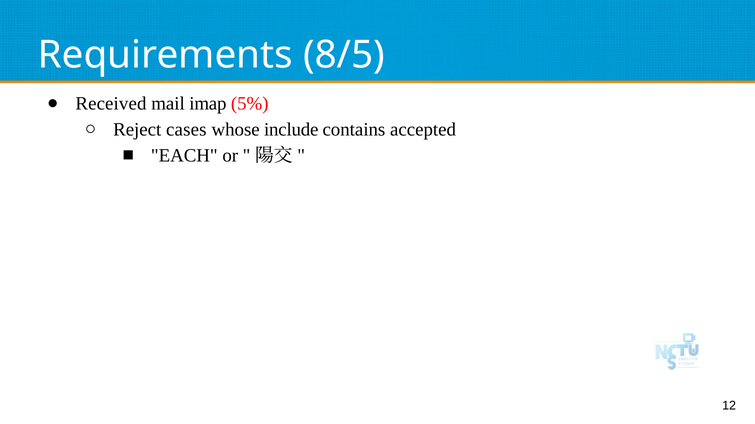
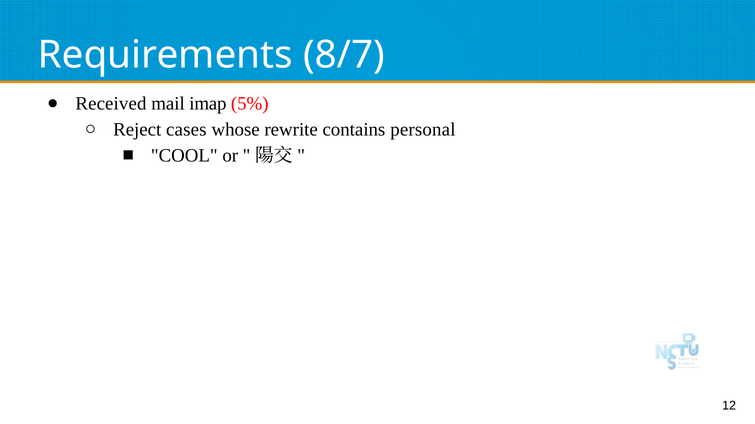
8/5: 8/5 -> 8/7
include: include -> rewrite
accepted: accepted -> personal
EACH: EACH -> COOL
